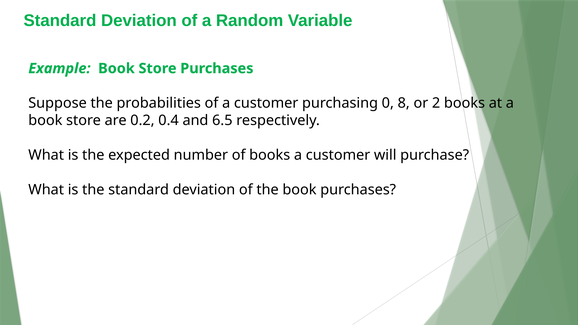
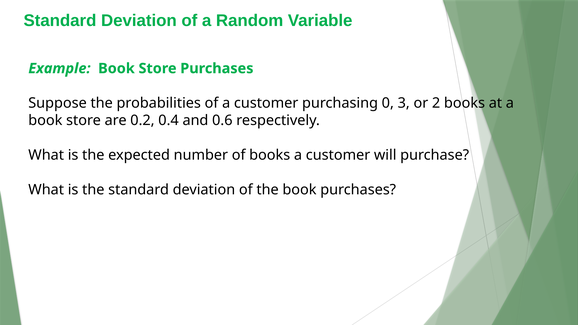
8: 8 -> 3
6.5: 6.5 -> 0.6
